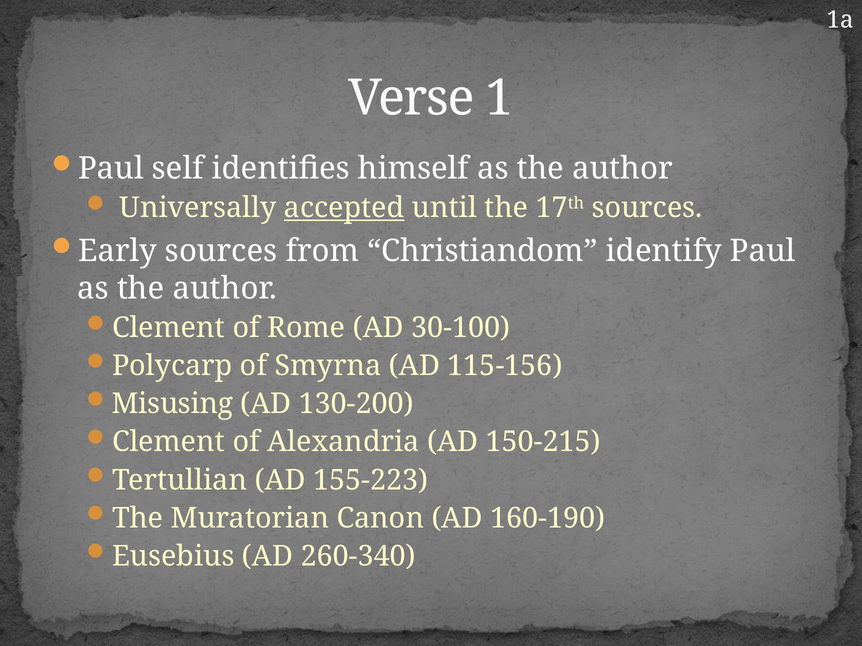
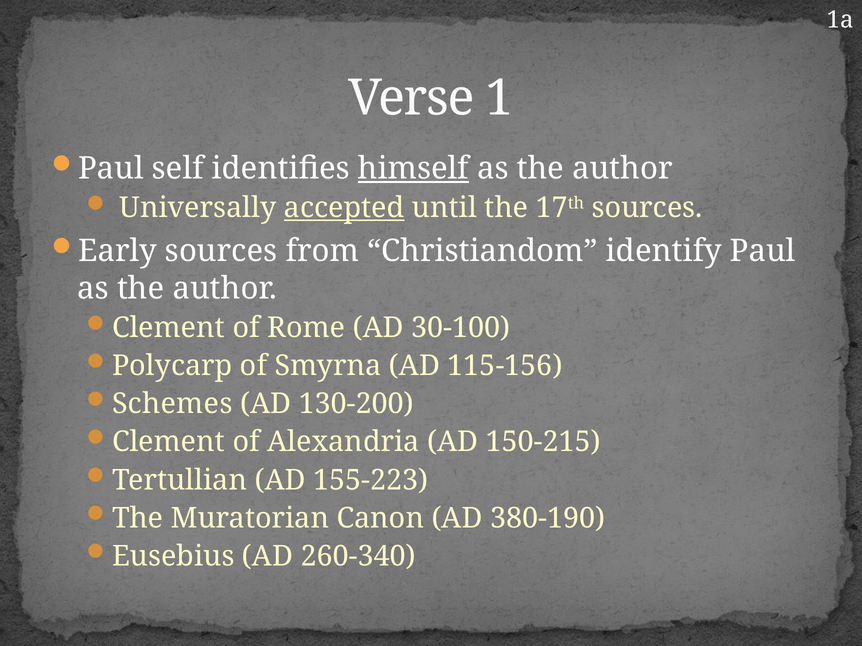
himself underline: none -> present
Misusing: Misusing -> Schemes
160-190: 160-190 -> 380-190
